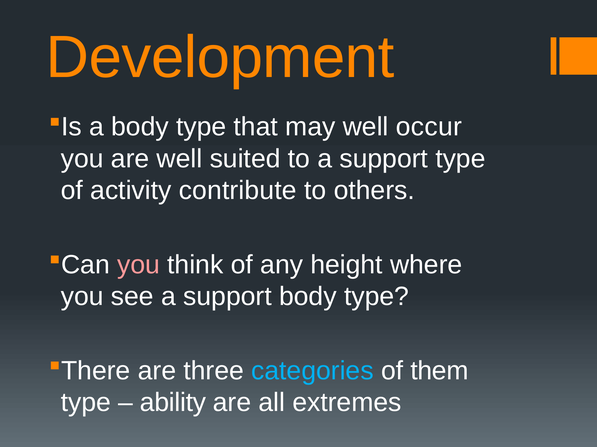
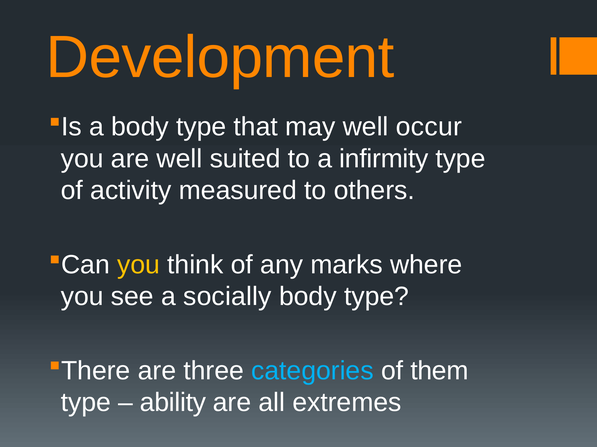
to a support: support -> infirmity
contribute: contribute -> measured
you at (138, 265) colour: pink -> yellow
height: height -> marks
see a support: support -> socially
